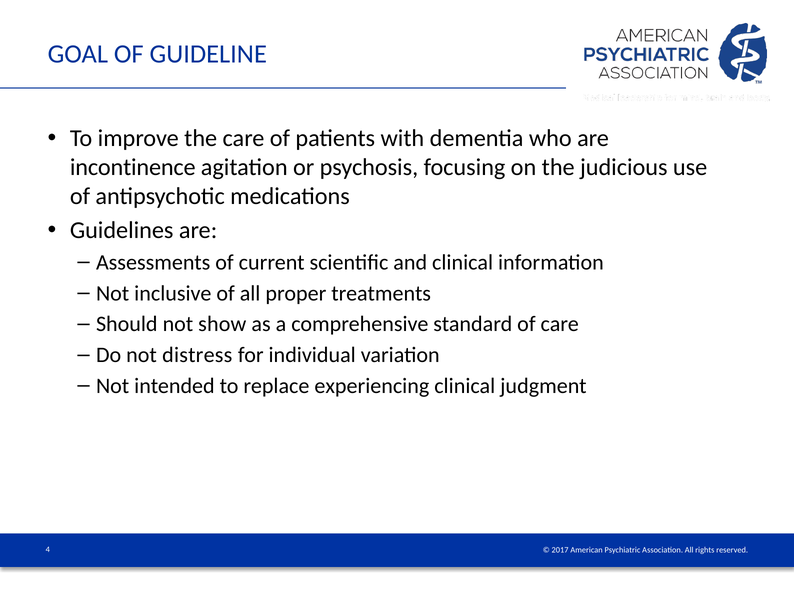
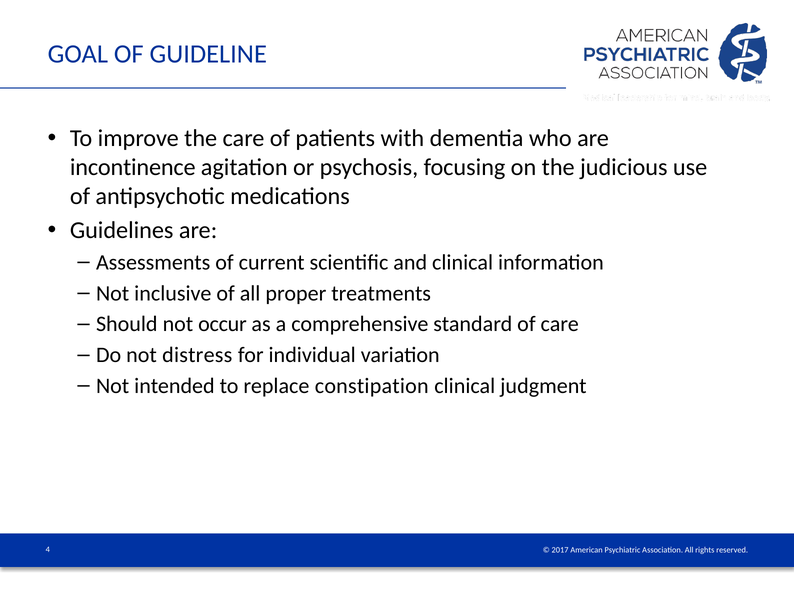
show: show -> occur
experiencing: experiencing -> constipation
